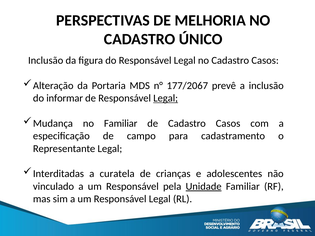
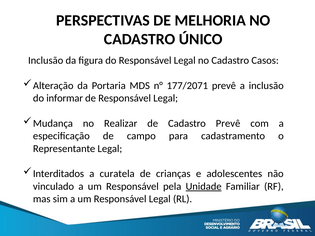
177/2067: 177/2067 -> 177/2071
Legal at (166, 98) underline: present -> none
no Familiar: Familiar -> Realizar
de Cadastro Casos: Casos -> Prevê
Interditadas: Interditadas -> Interditados
